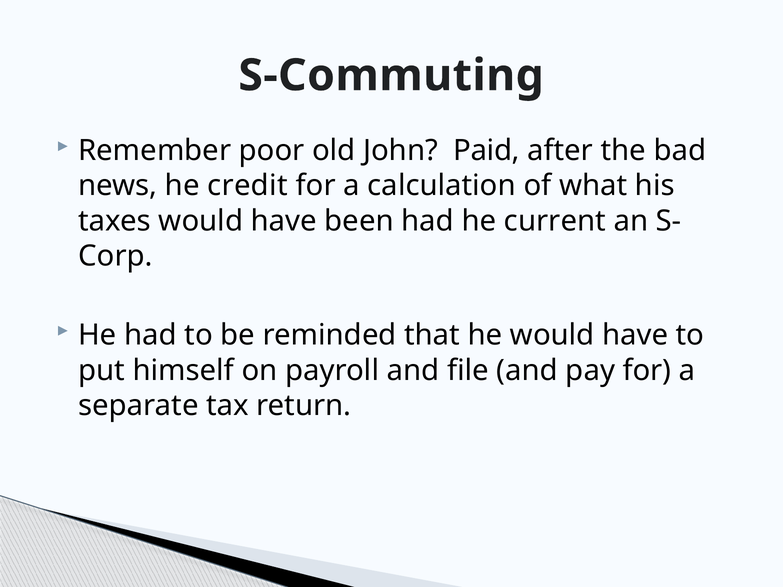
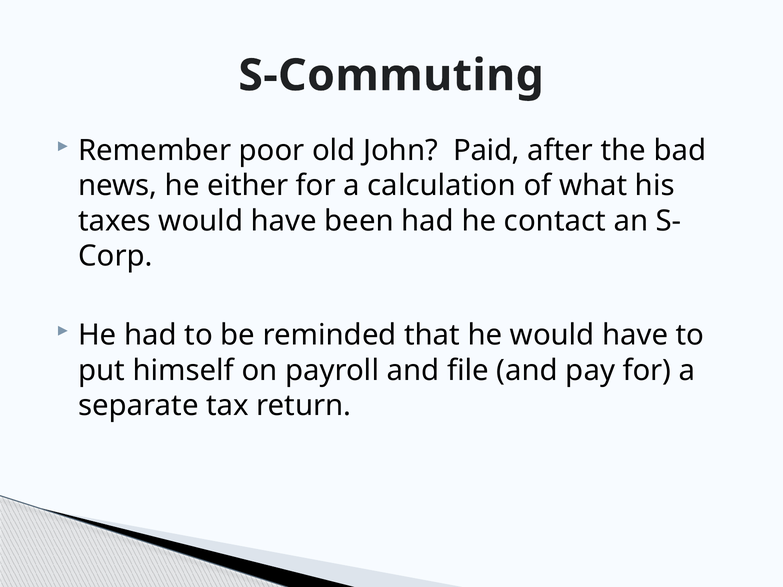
credit: credit -> either
current: current -> contact
